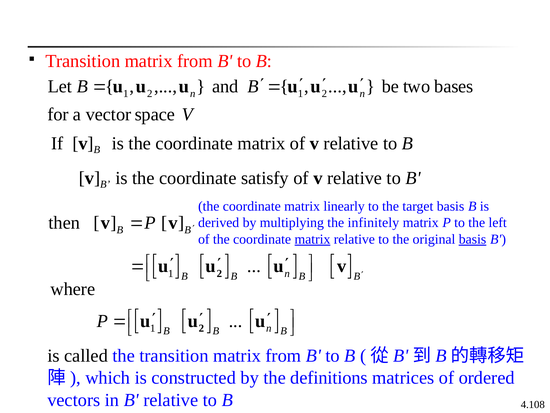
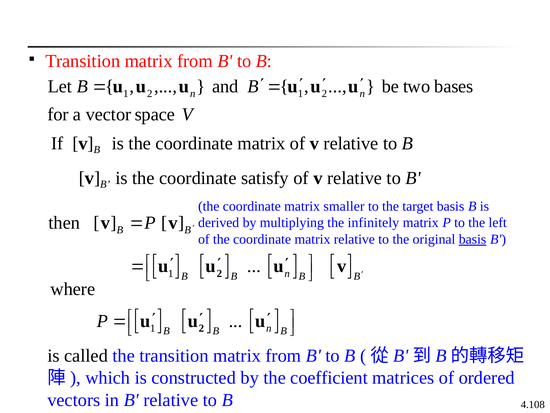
linearly: linearly -> smaller
matrix at (312, 239) underline: present -> none
definitions: definitions -> coefficient
